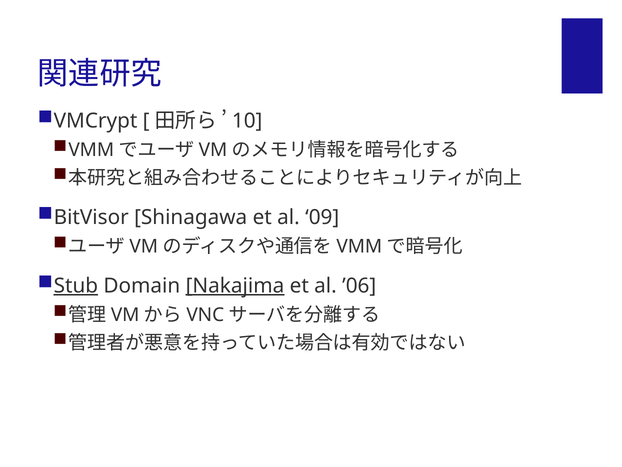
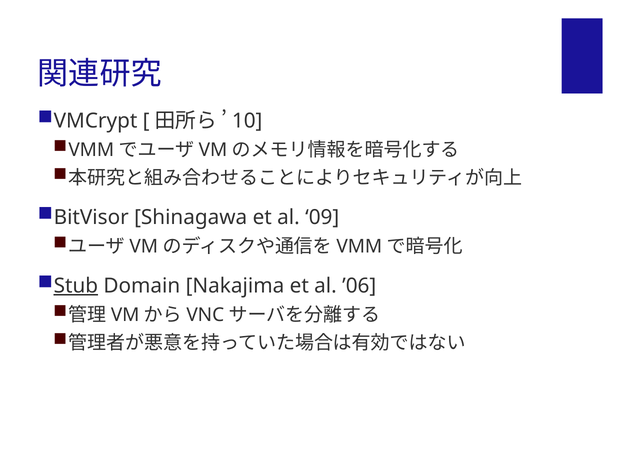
Nakajima underline: present -> none
